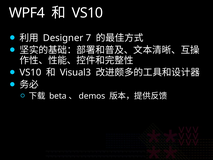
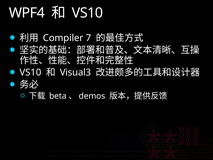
Designer: Designer -> Compiler
